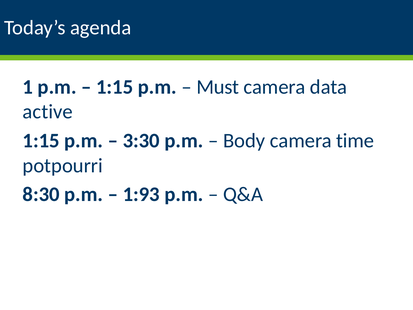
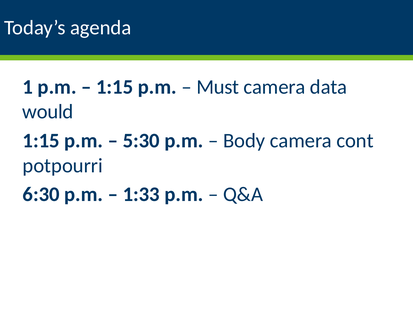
active: active -> would
3:30: 3:30 -> 5:30
time: time -> cont
8:30: 8:30 -> 6:30
1:93: 1:93 -> 1:33
